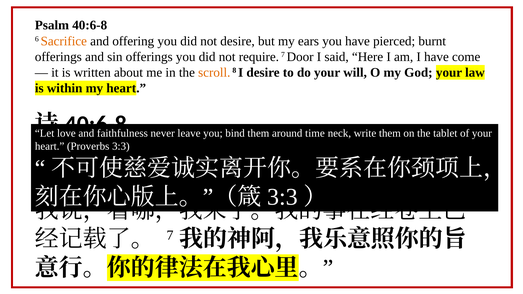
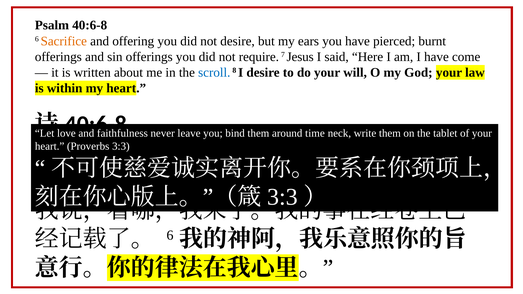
Door: Door -> Jesus
scroll colour: orange -> blue
7 at (170, 235): 7 -> 6
